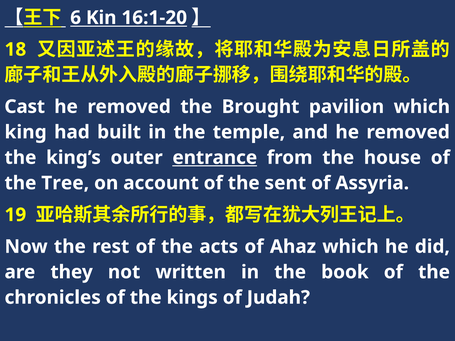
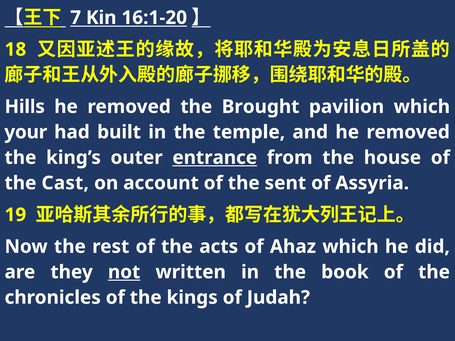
6: 6 -> 7
Cast: Cast -> Hills
king: king -> your
Tree: Tree -> Cast
not underline: none -> present
